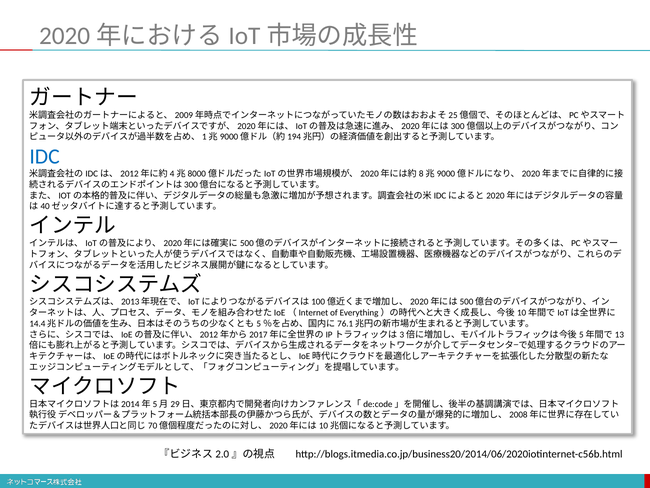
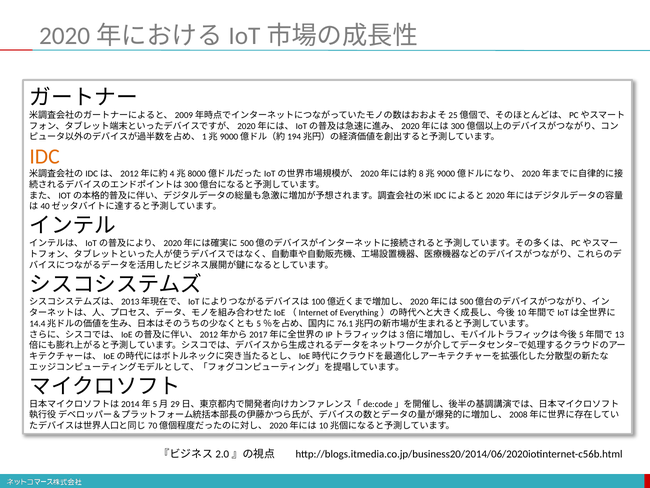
IDC colour: blue -> orange
